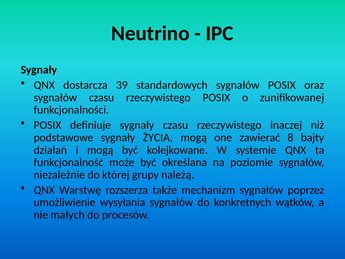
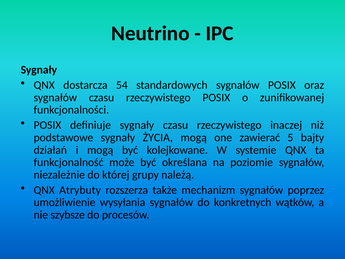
39: 39 -> 54
8: 8 -> 5
Warstwę: Warstwę -> Atrybuty
małych: małych -> szybsze
